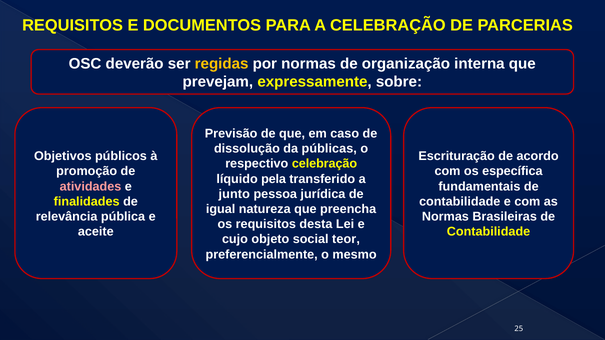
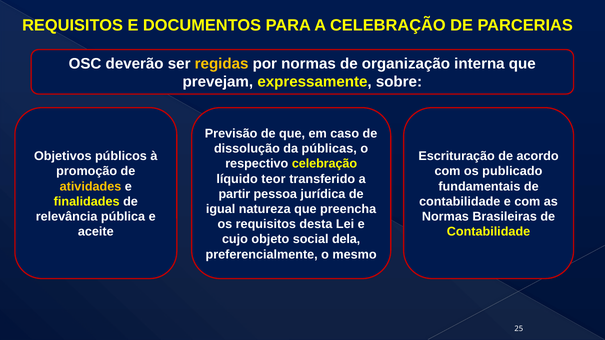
específica: específica -> publicado
pela: pela -> teor
atividades colour: pink -> yellow
junto: junto -> partir
teor: teor -> dela
